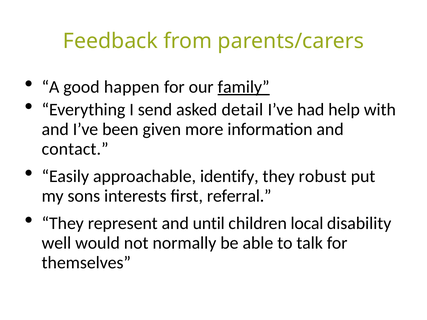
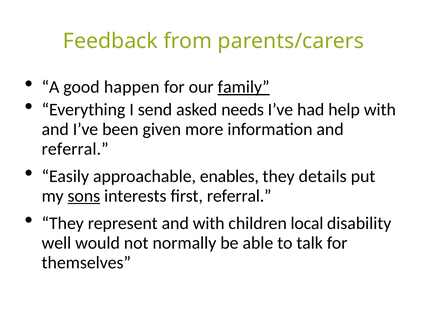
detail: detail -> needs
contact at (75, 149): contact -> referral
identify: identify -> enables
robust: robust -> details
sons underline: none -> present
and until: until -> with
